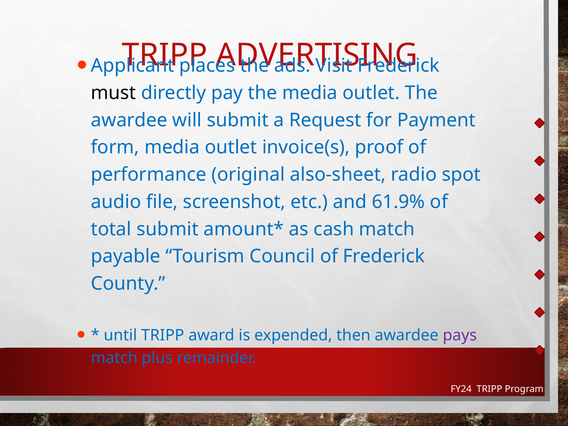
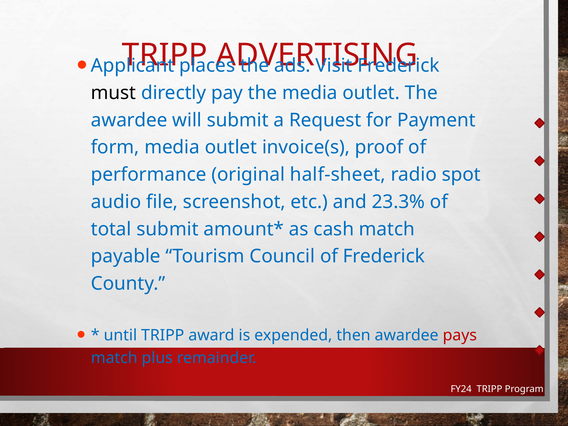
also-sheet: also-sheet -> half-sheet
61.9%: 61.9% -> 23.3%
pays colour: purple -> red
